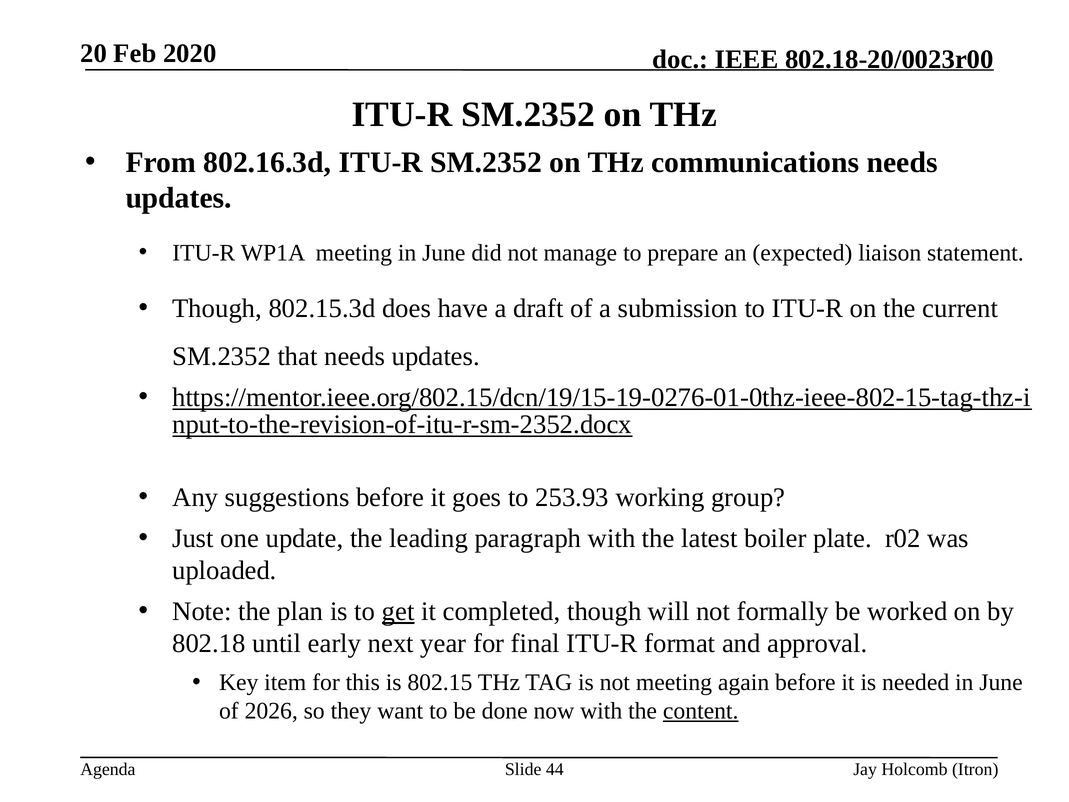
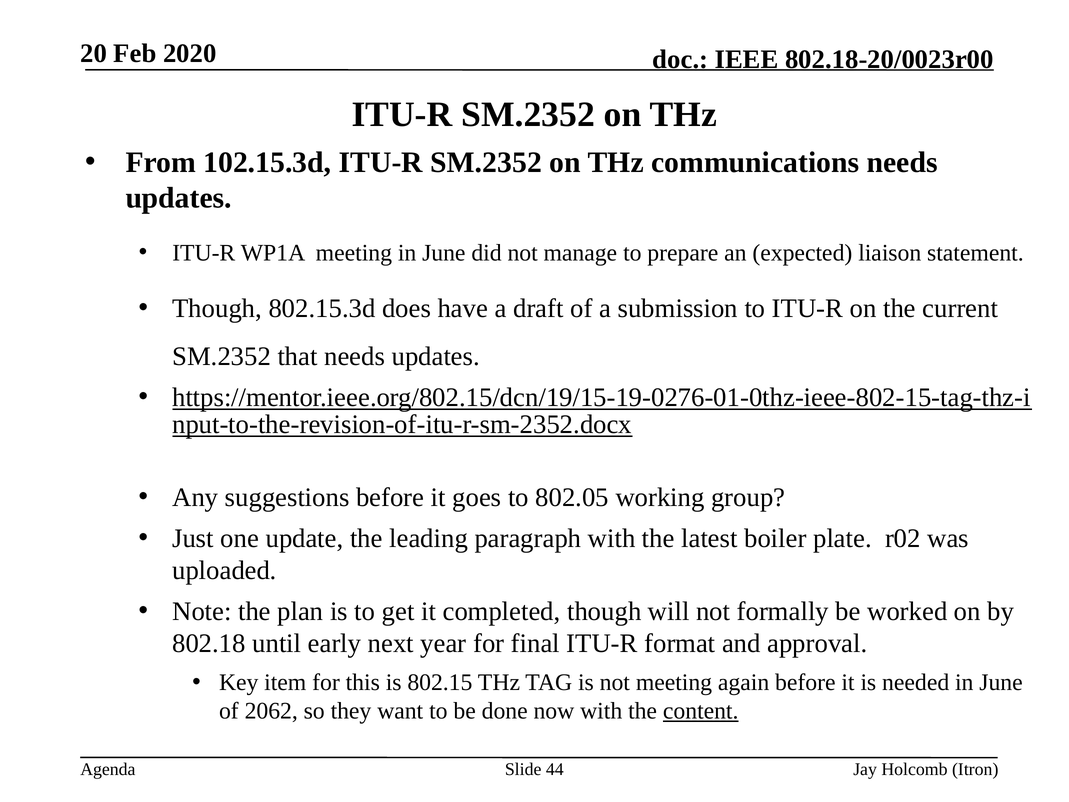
802.16.3d: 802.16.3d -> 102.15.3d
253.93: 253.93 -> 802.05
get underline: present -> none
2026: 2026 -> 2062
